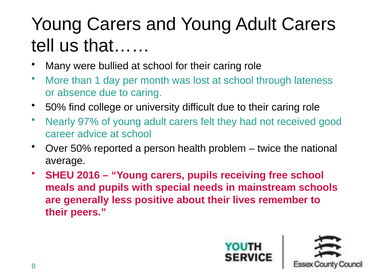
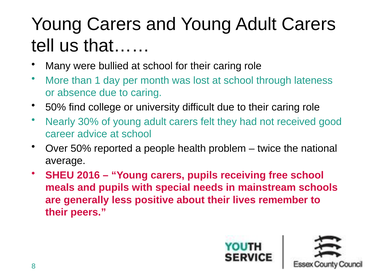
97%: 97% -> 30%
person: person -> people
